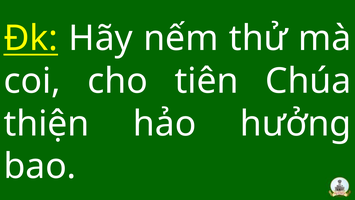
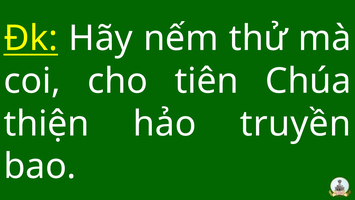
hưởng: hưởng -> truyền
